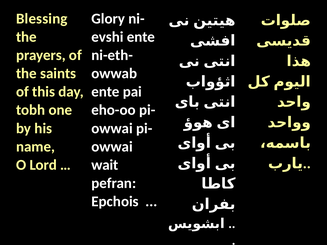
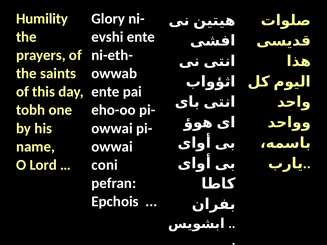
Blessing: Blessing -> Humility
wait: wait -> coni
